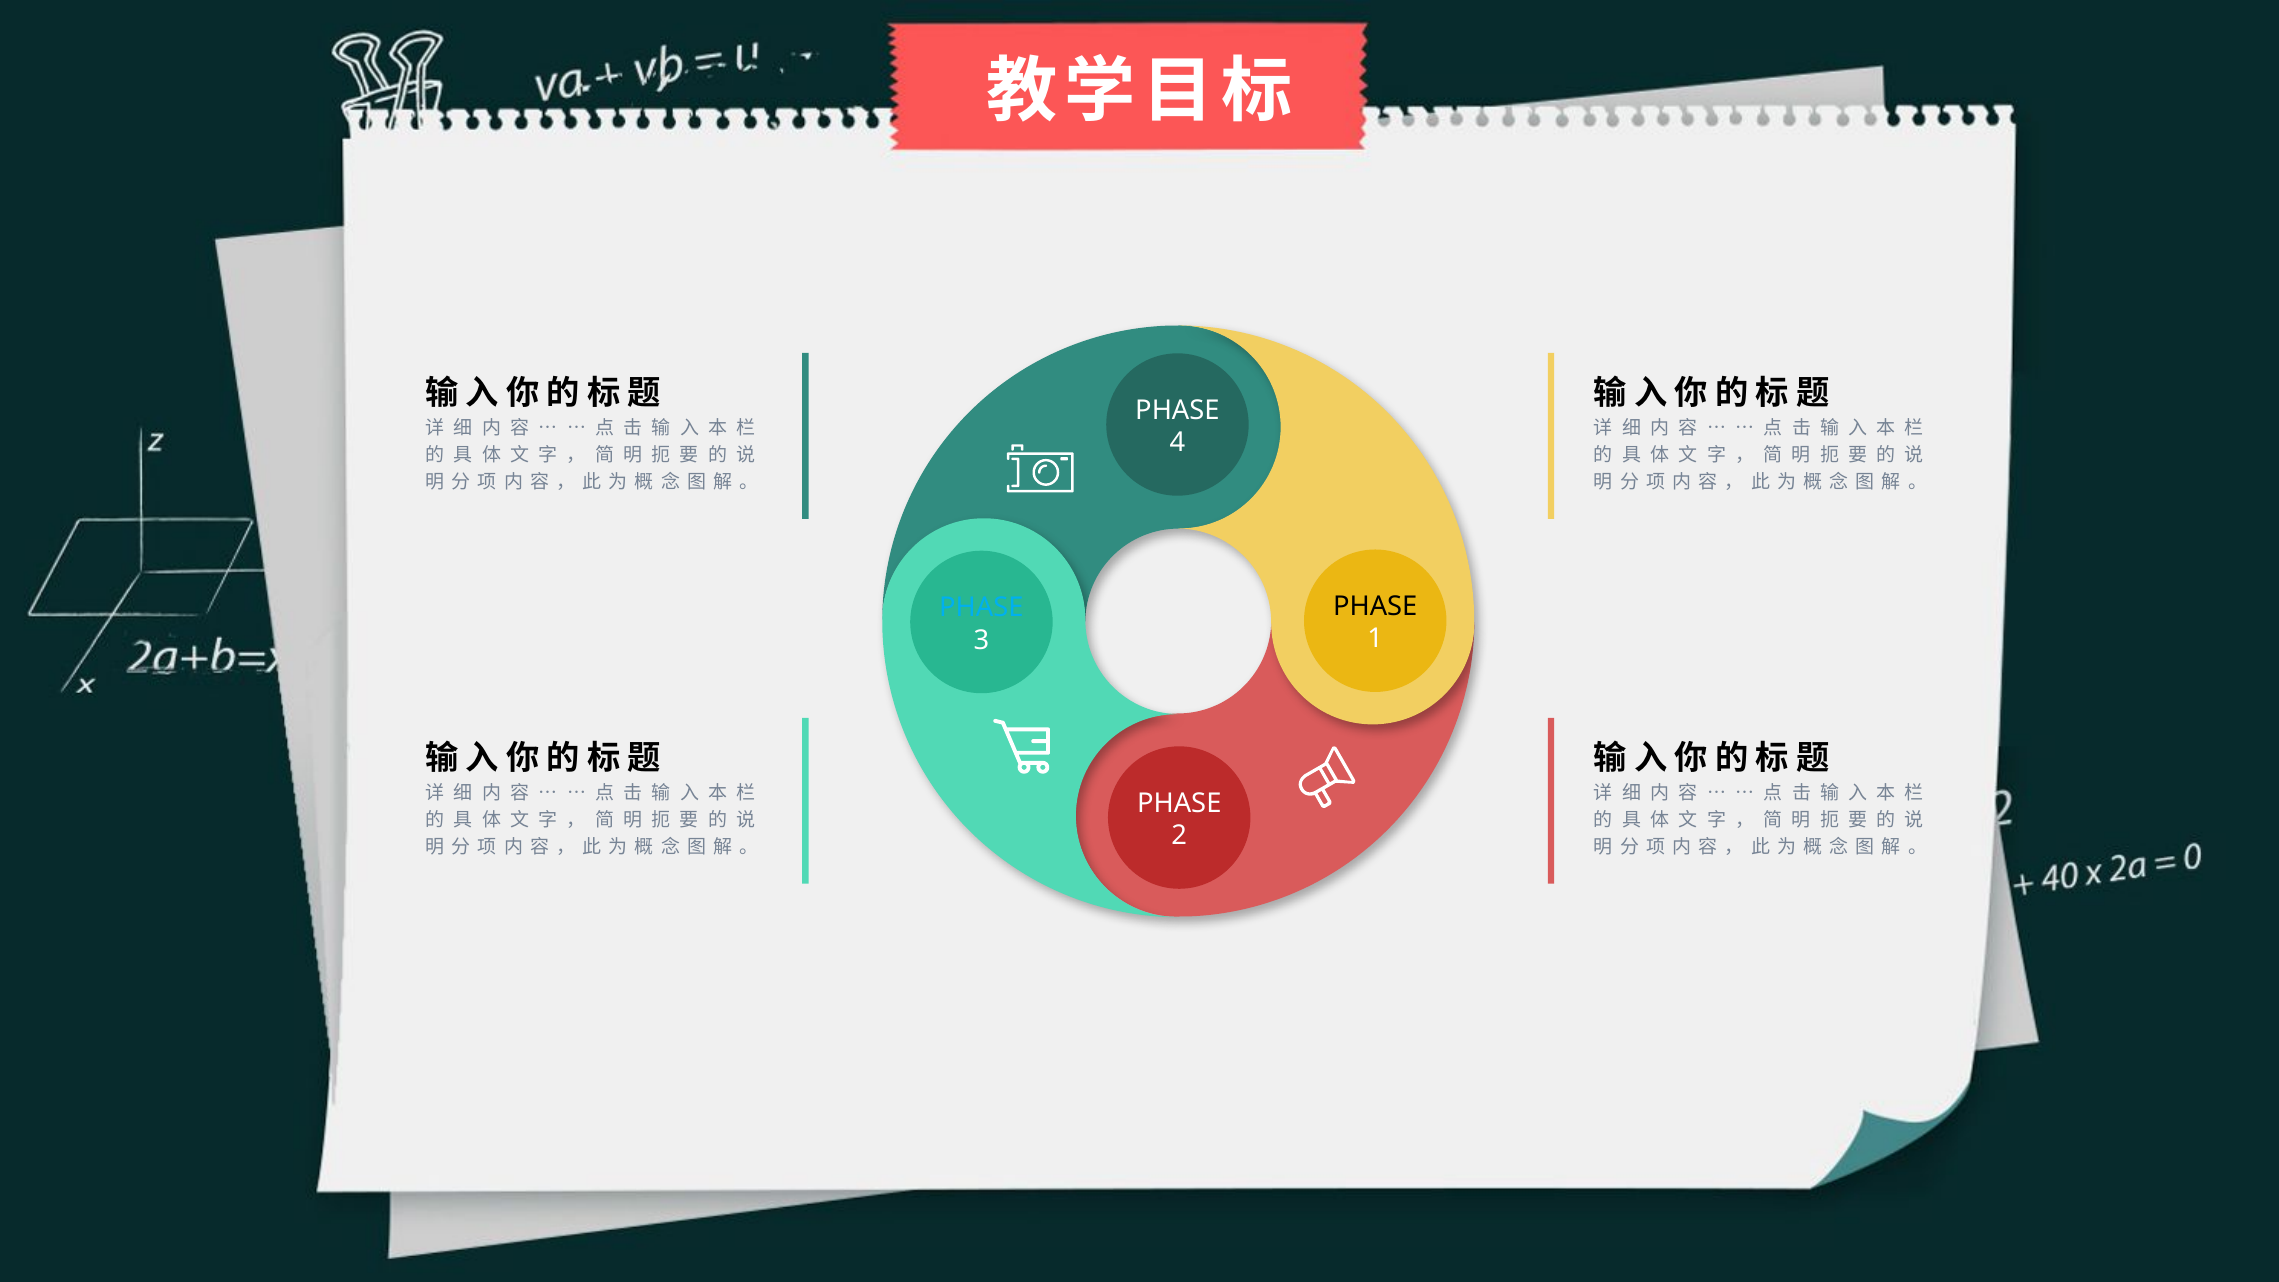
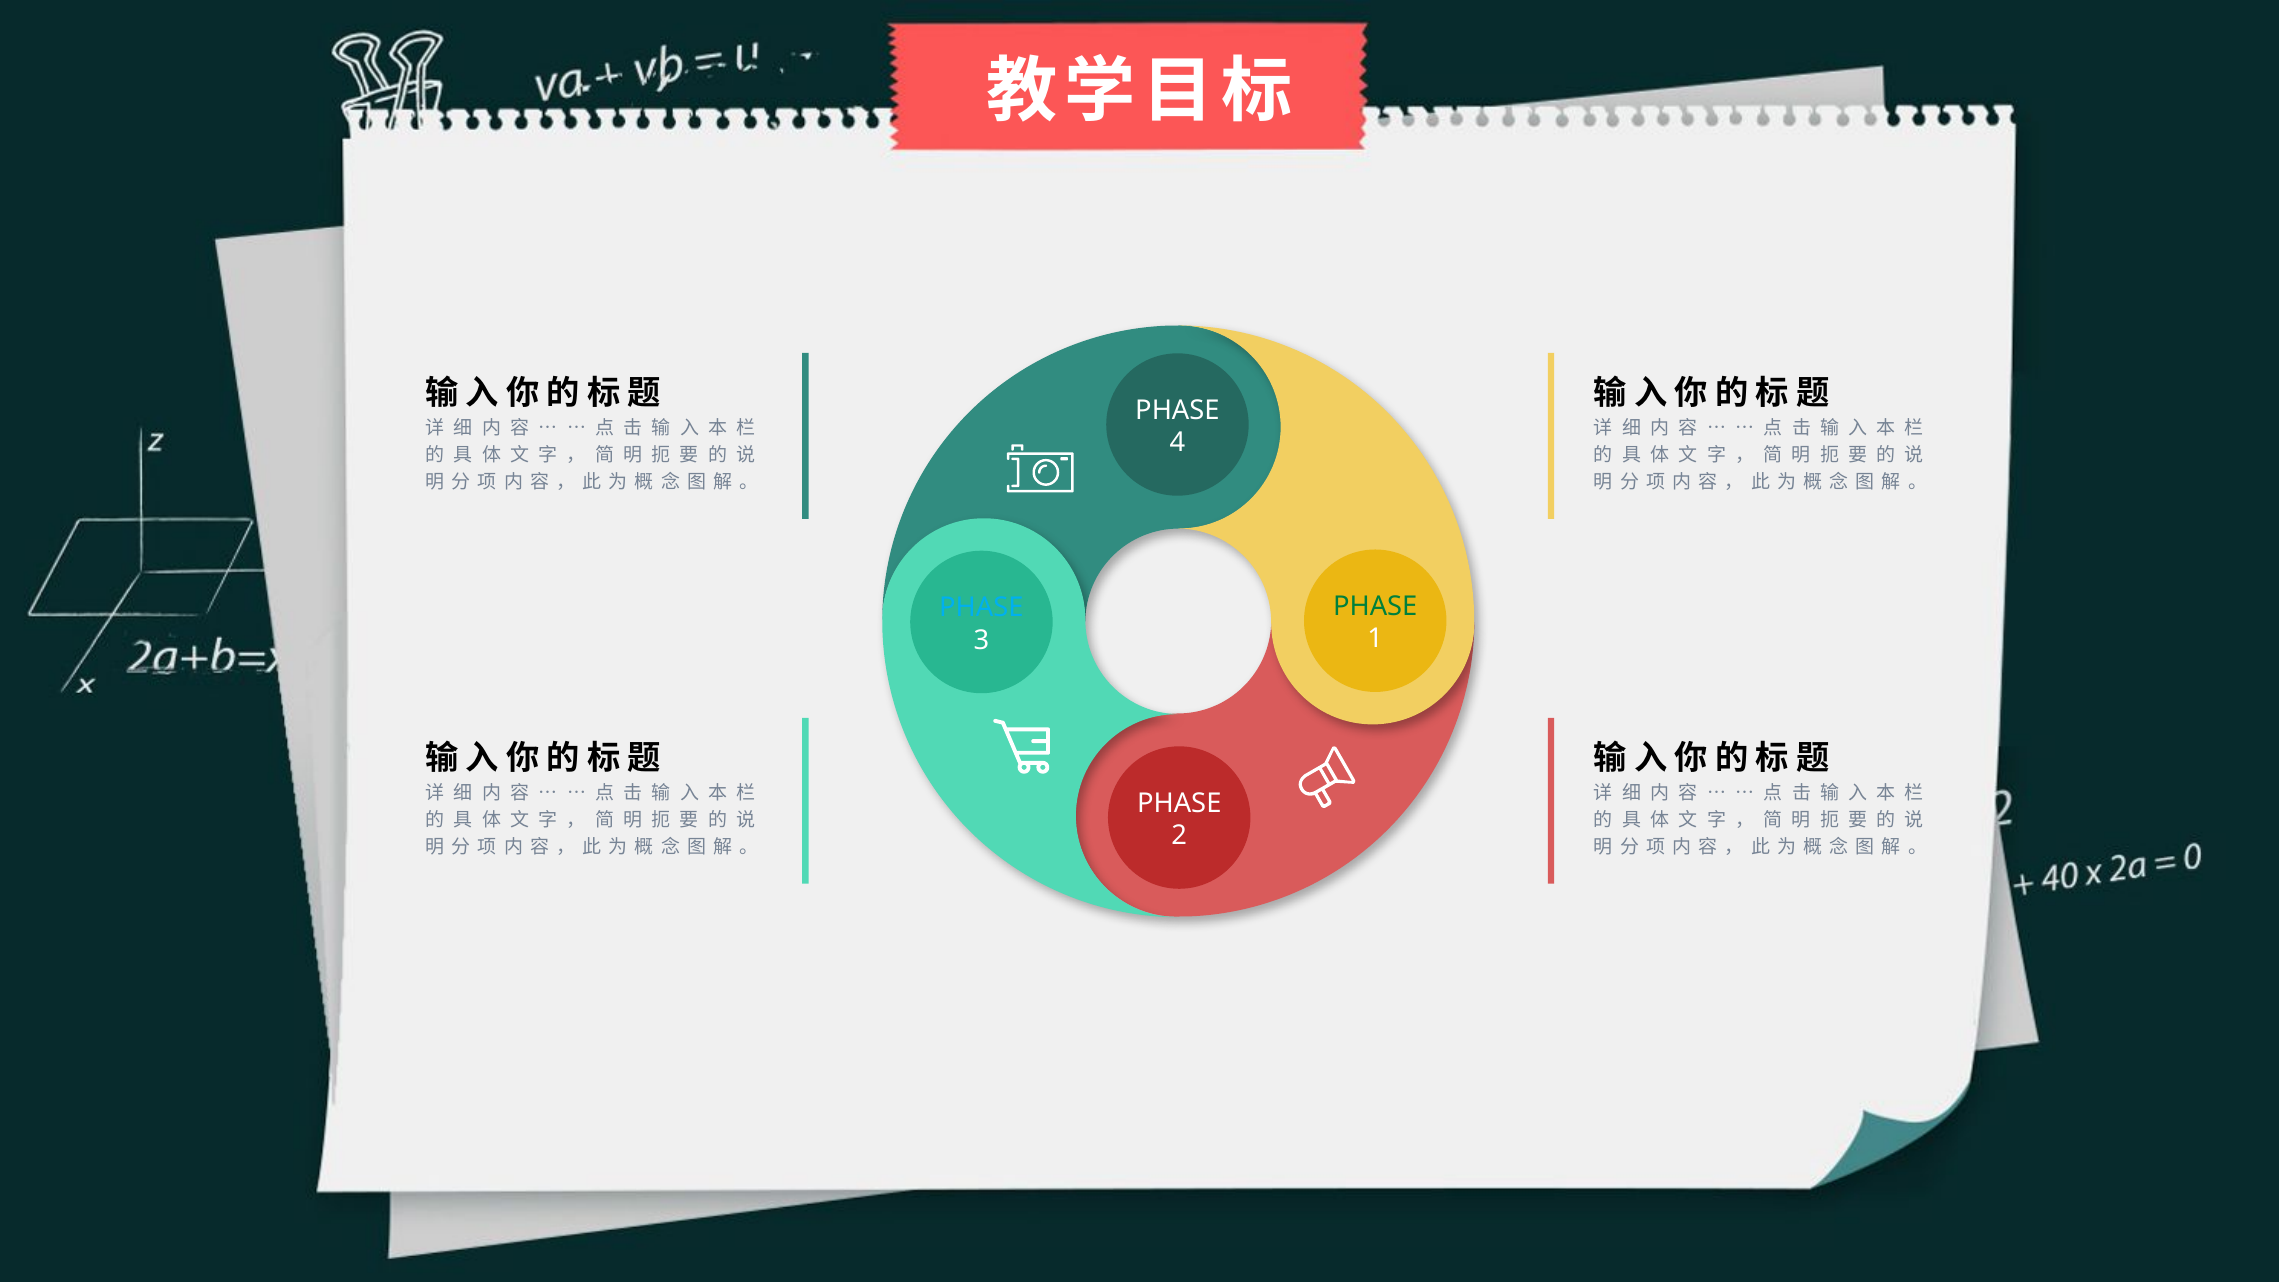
PHASE at (1375, 606) colour: black -> green
